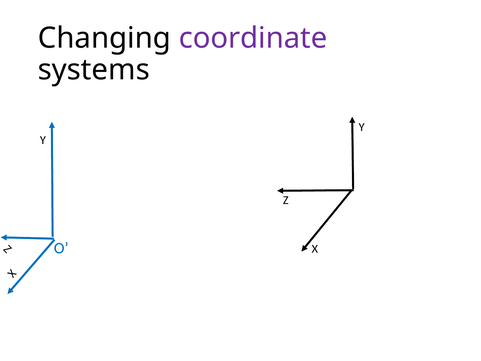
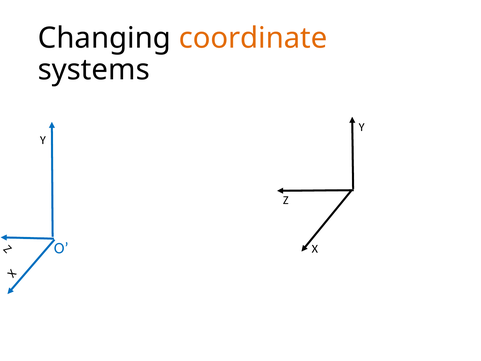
coordinate colour: purple -> orange
